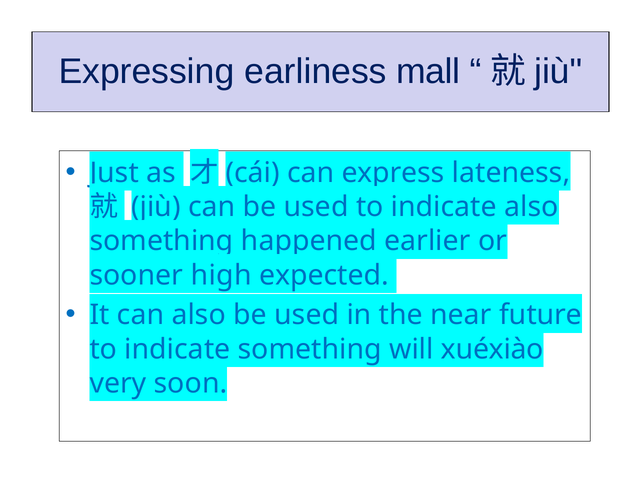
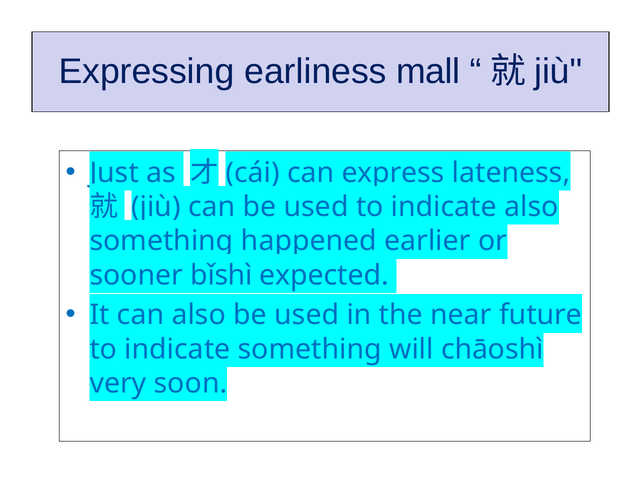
high: high -> bǐshì
xuéxiào: xuéxiào -> chāoshì
